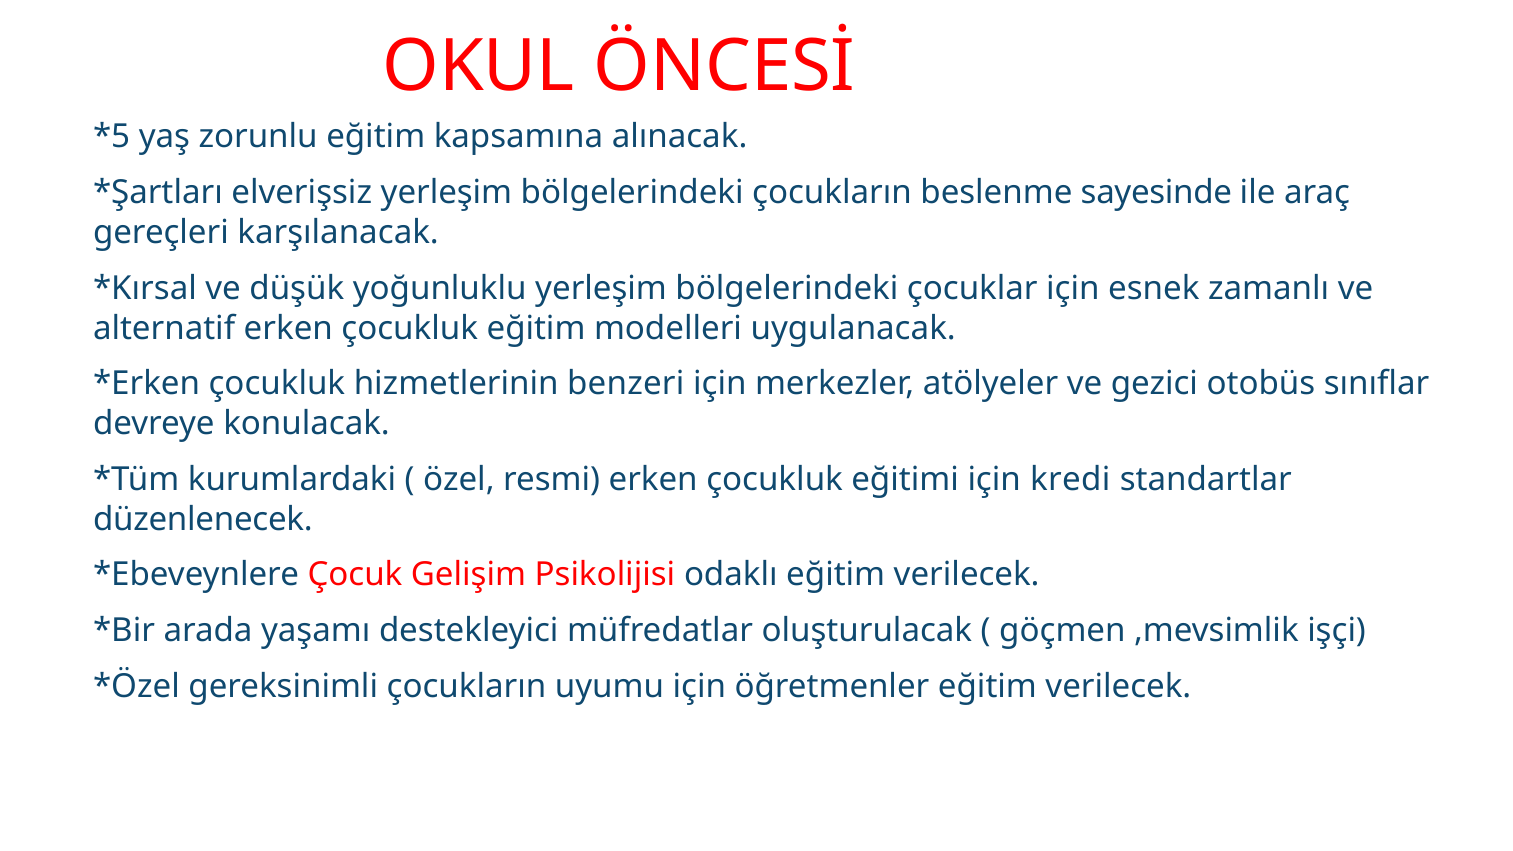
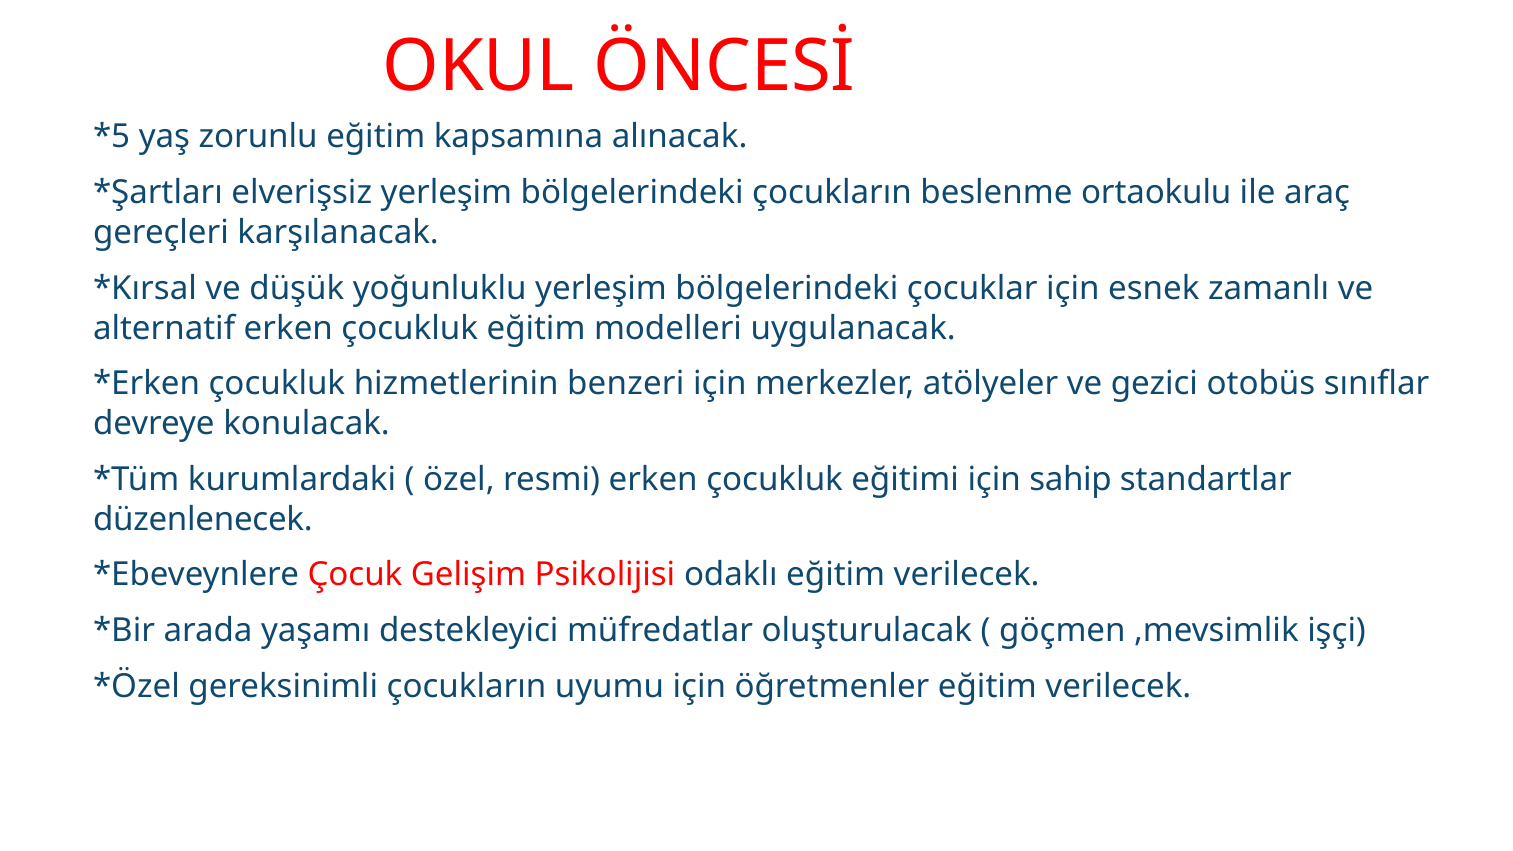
sayesinde: sayesinde -> ortaokulu
kredi: kredi -> sahip
